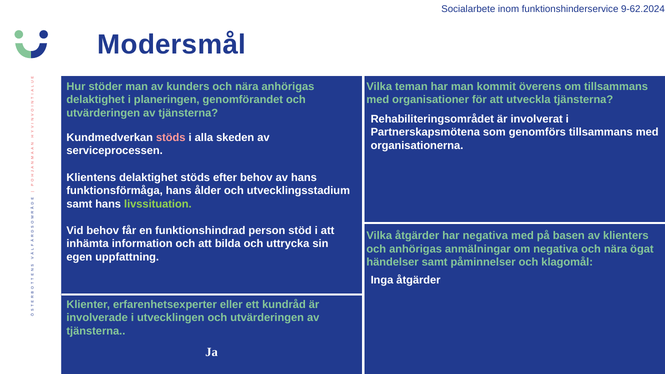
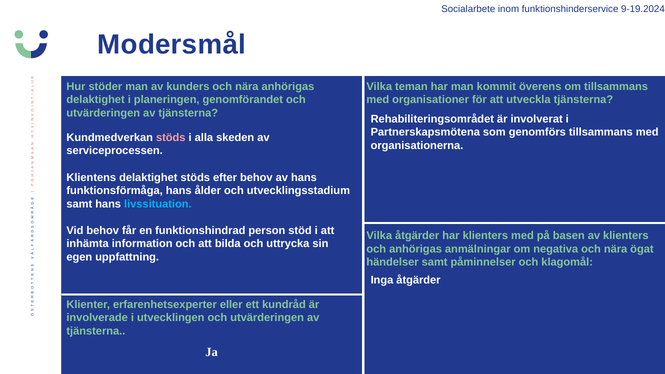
9-62.2024: 9-62.2024 -> 9-19.2024
livssituation colour: light green -> light blue
har negativa: negativa -> klienters
